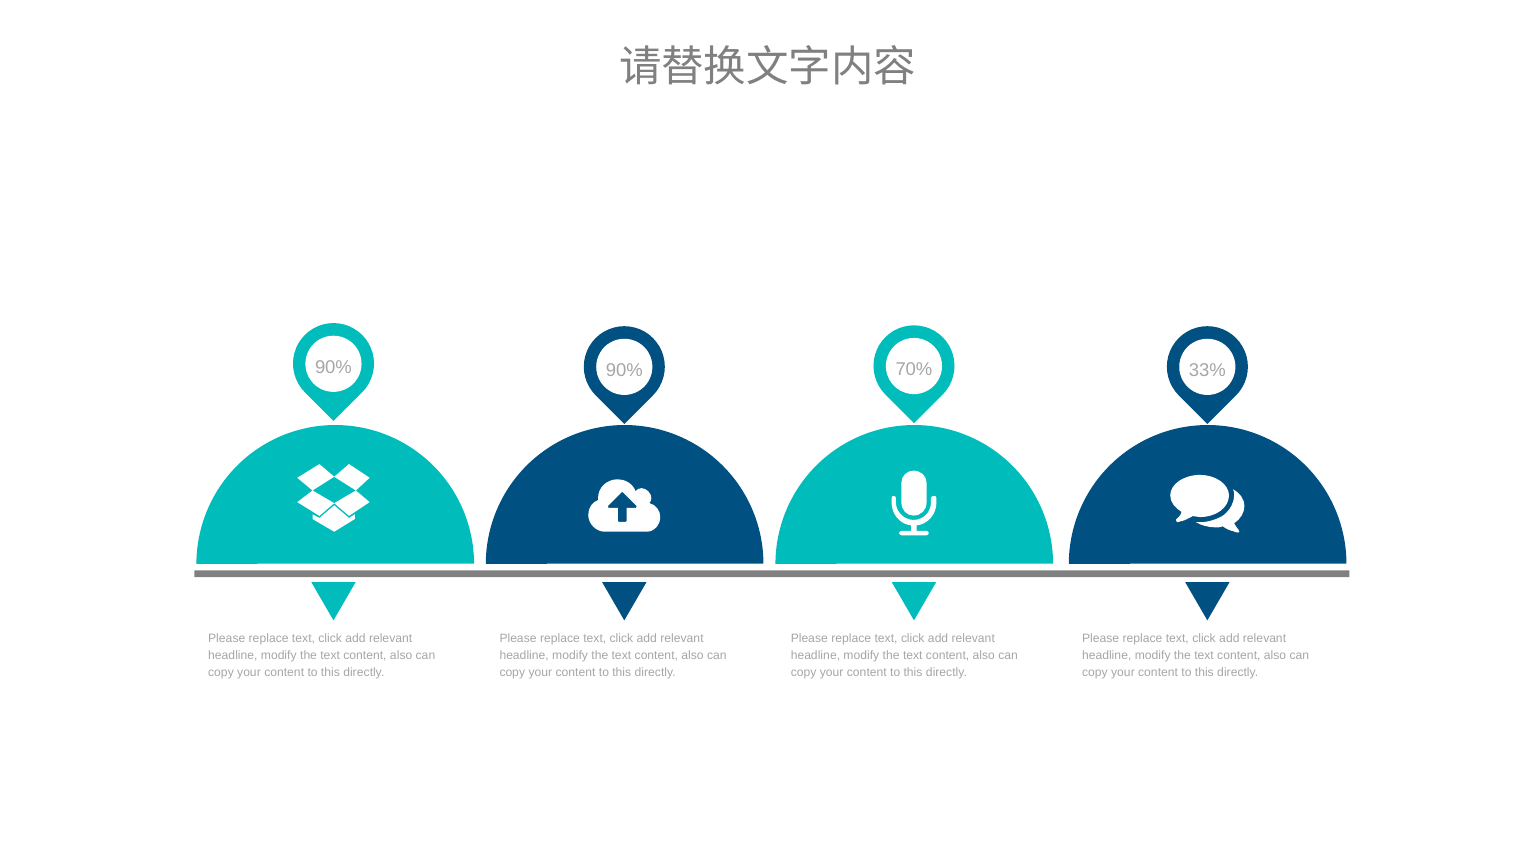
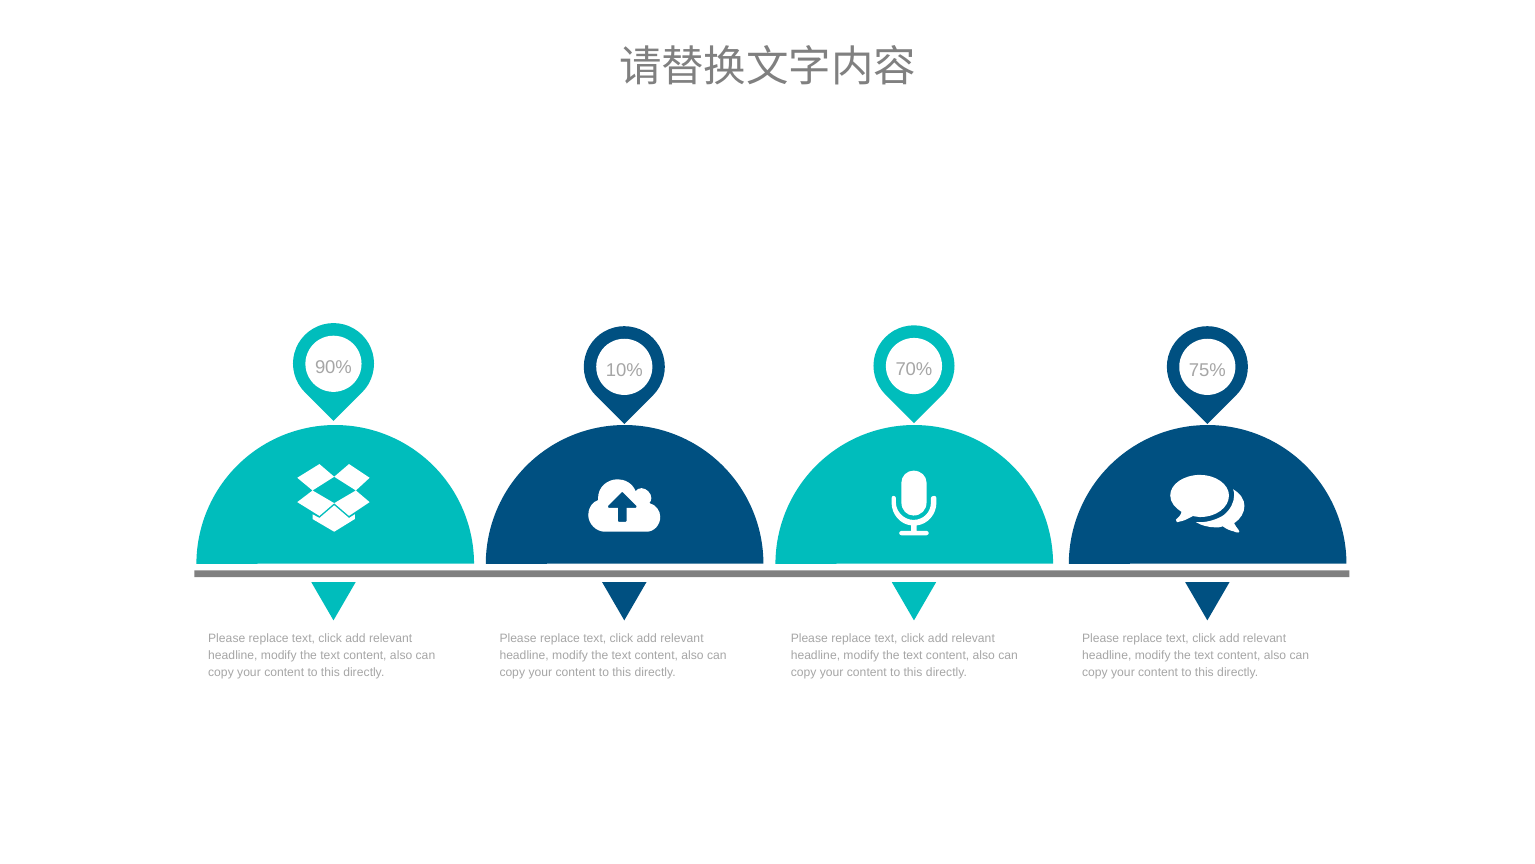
90% 90%: 90% -> 10%
33%: 33% -> 75%
